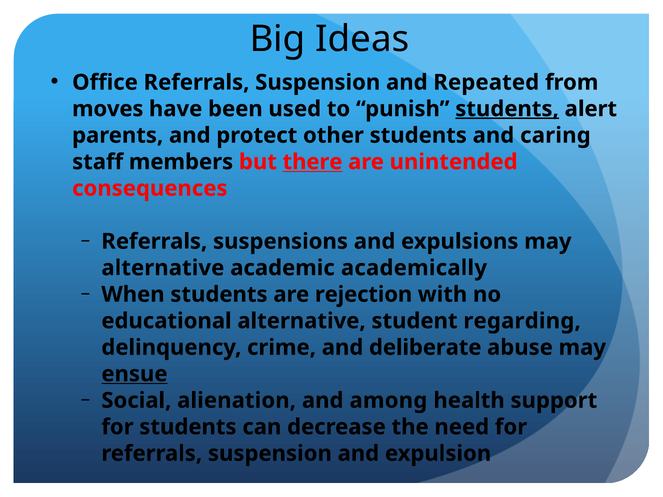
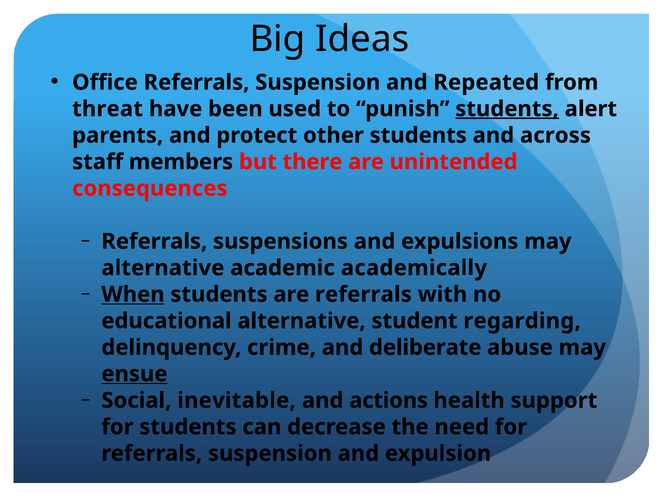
moves: moves -> threat
caring: caring -> across
there underline: present -> none
When underline: none -> present
are rejection: rejection -> referrals
alienation: alienation -> inevitable
among: among -> actions
